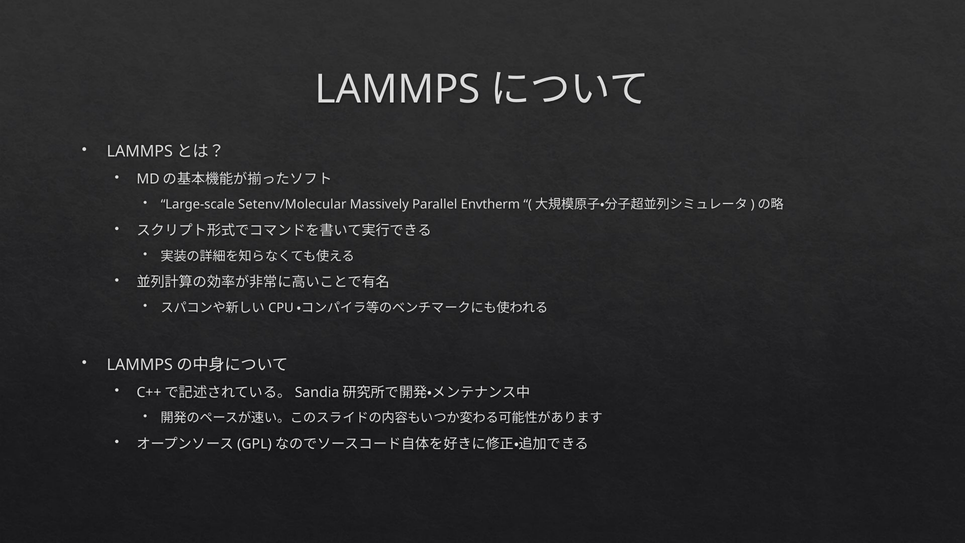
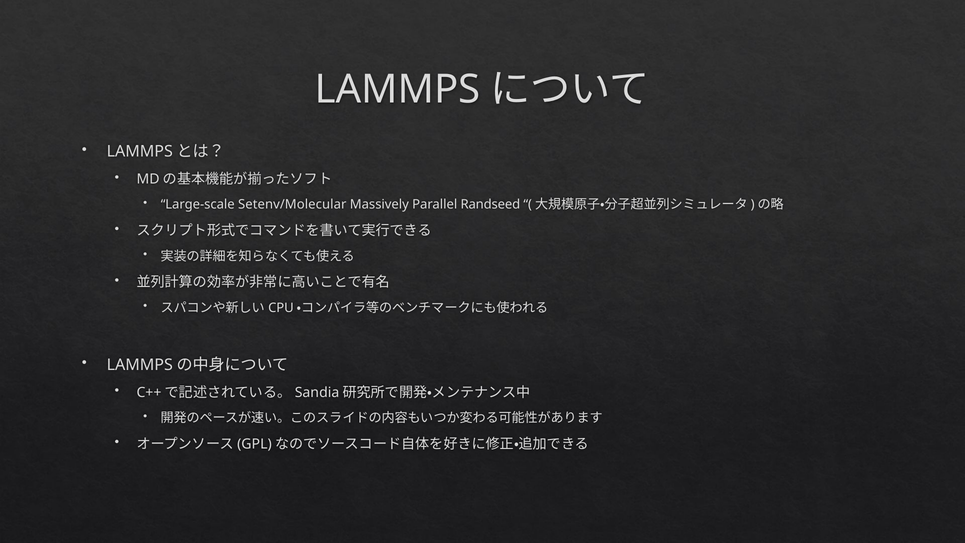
Envtherm: Envtherm -> Randseed
